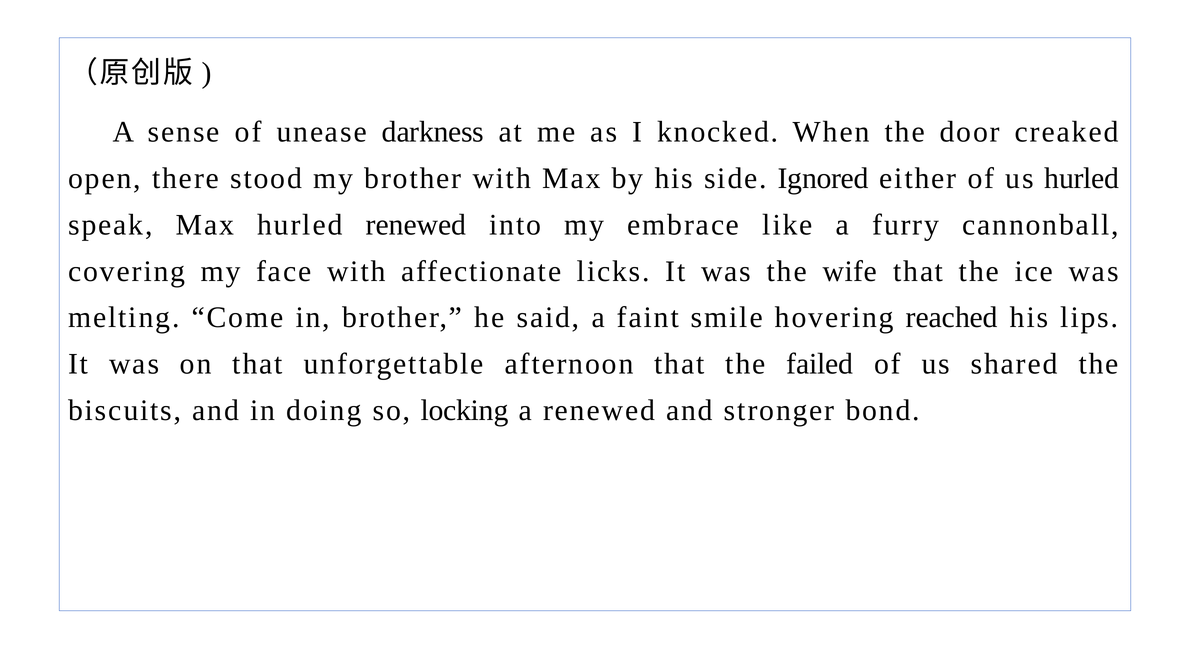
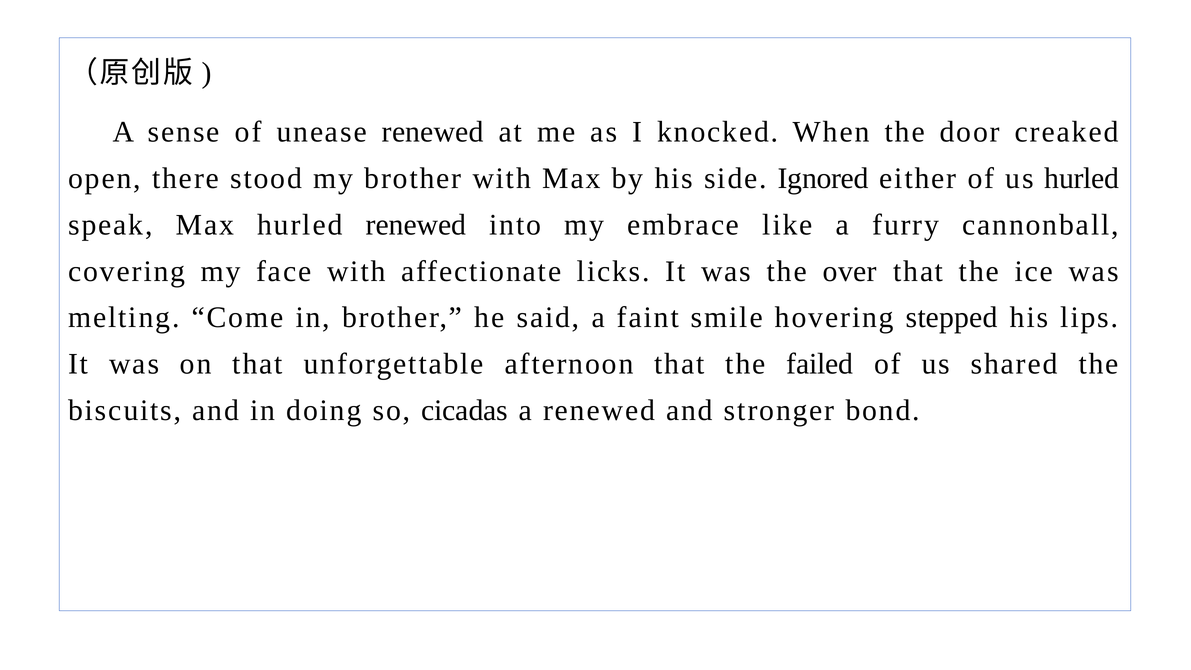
unease darkness: darkness -> renewed
wife: wife -> over
reached: reached -> stepped
locking: locking -> cicadas
